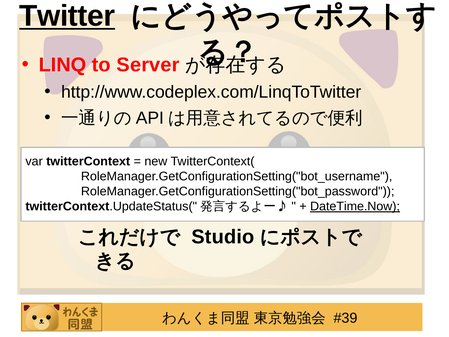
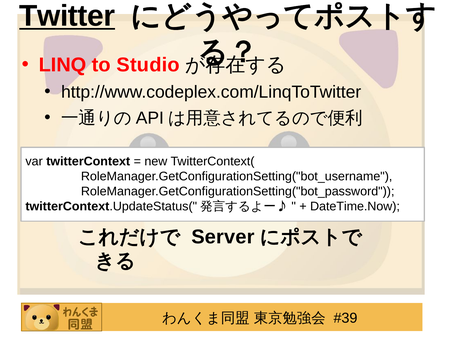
Server: Server -> Studio
DateTime.Now underline: present -> none
Studio: Studio -> Server
